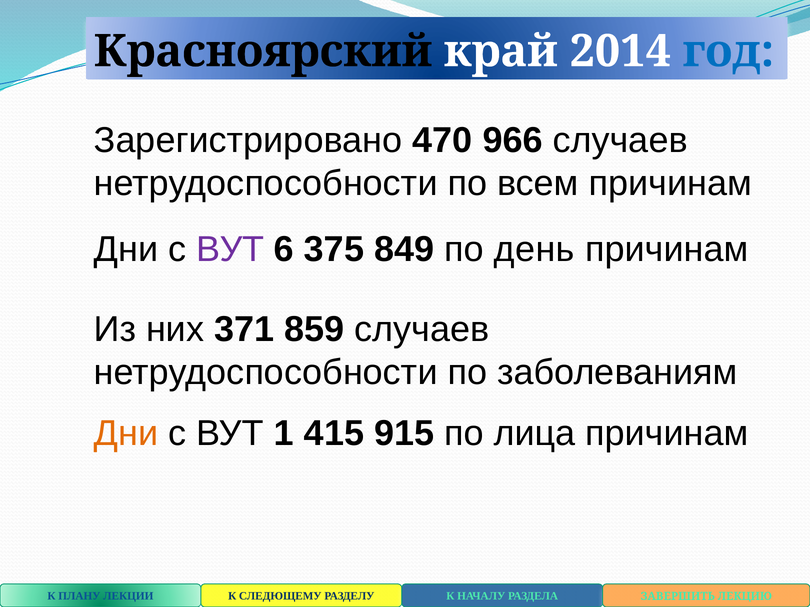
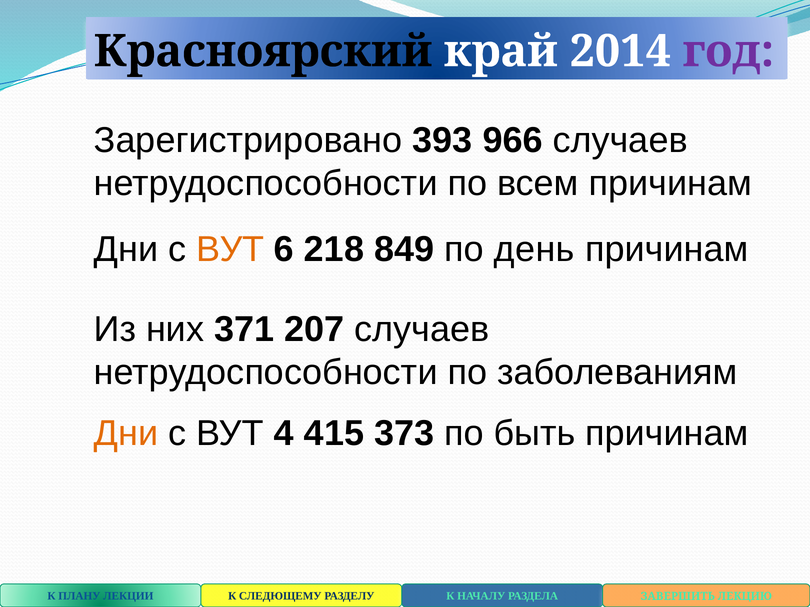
год colour: blue -> purple
470: 470 -> 393
ВУТ at (230, 249) colour: purple -> orange
375: 375 -> 218
859: 859 -> 207
1: 1 -> 4
915: 915 -> 373
лица: лица -> быть
